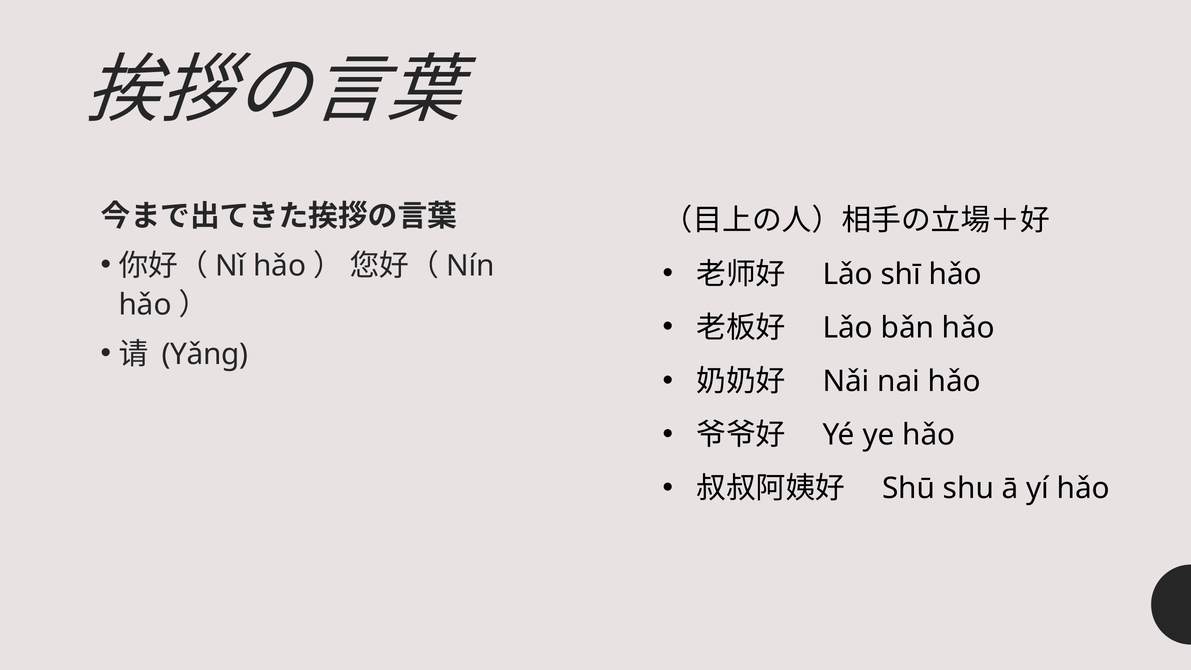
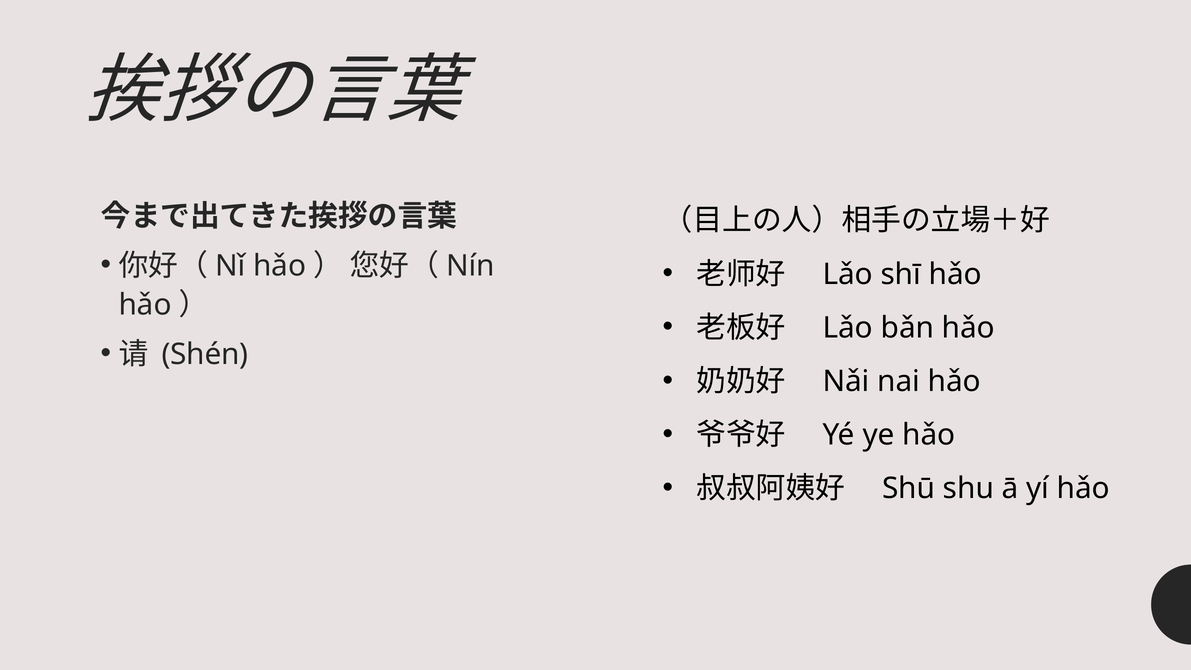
Yǎng: Yǎng -> Shén
